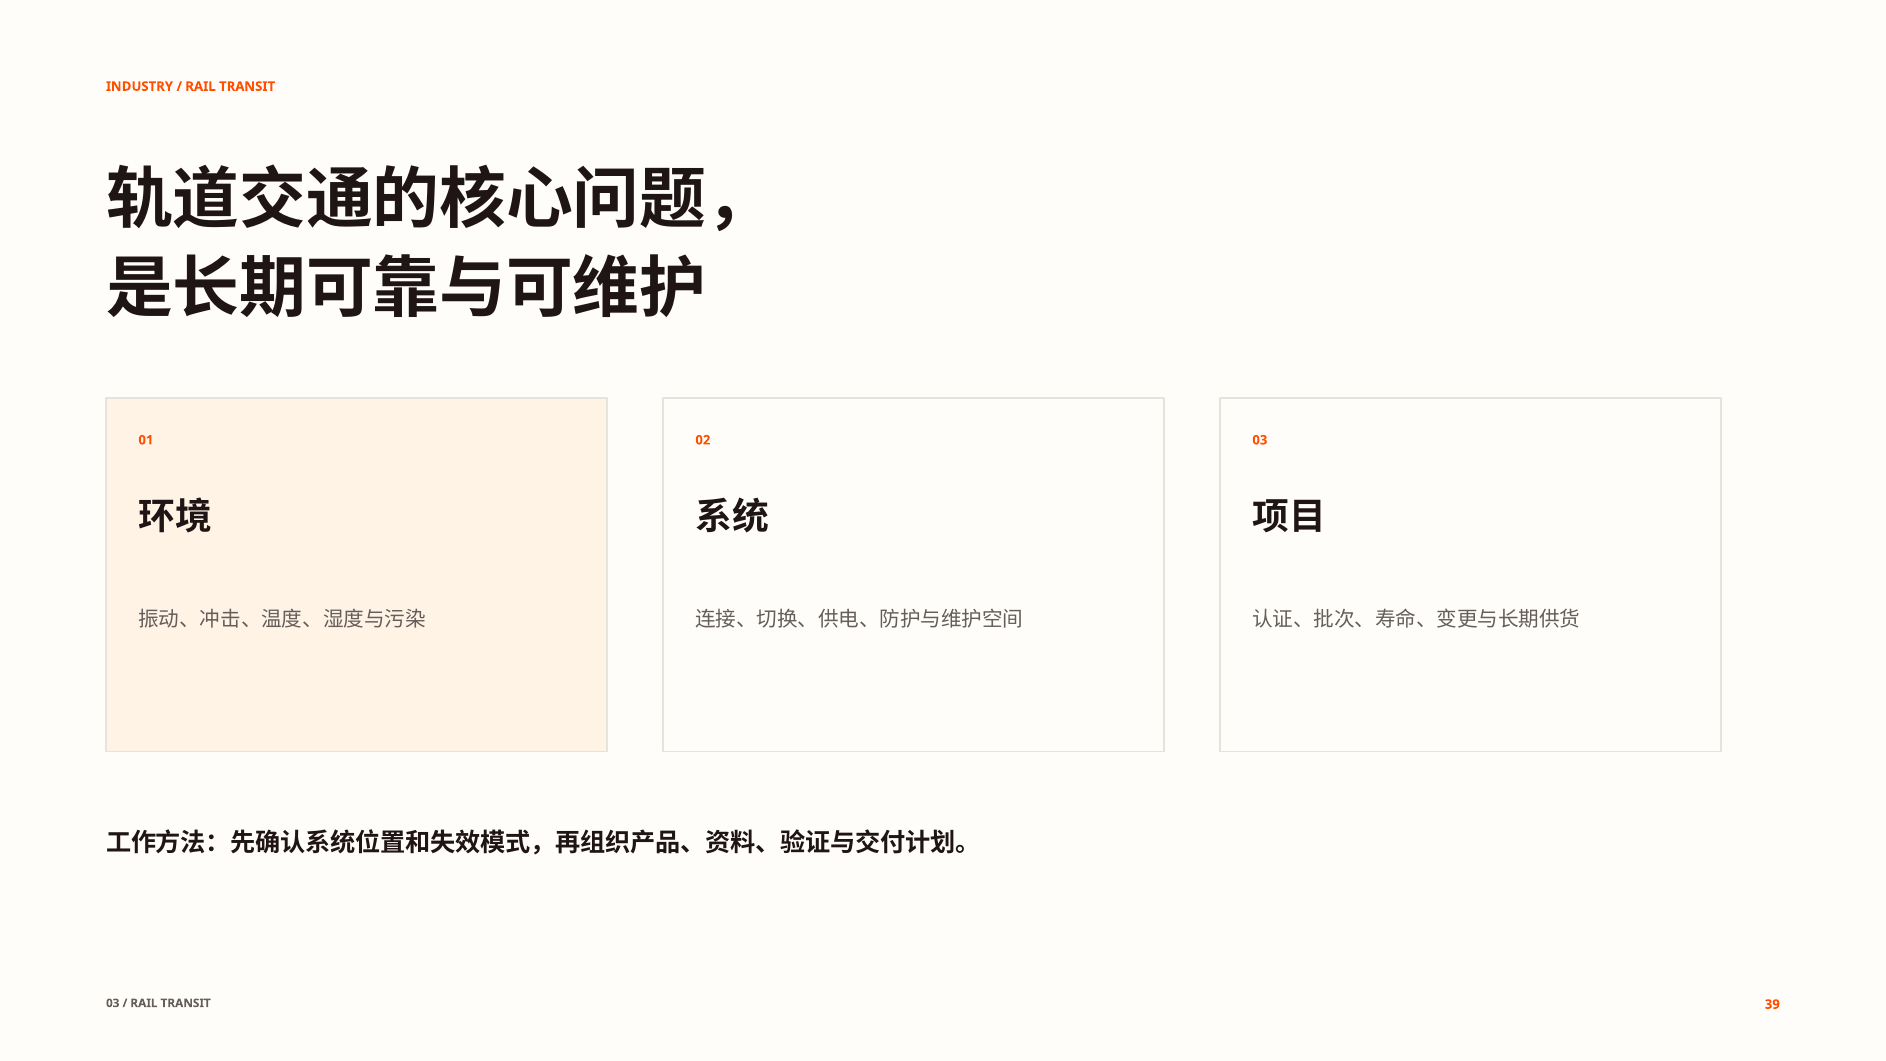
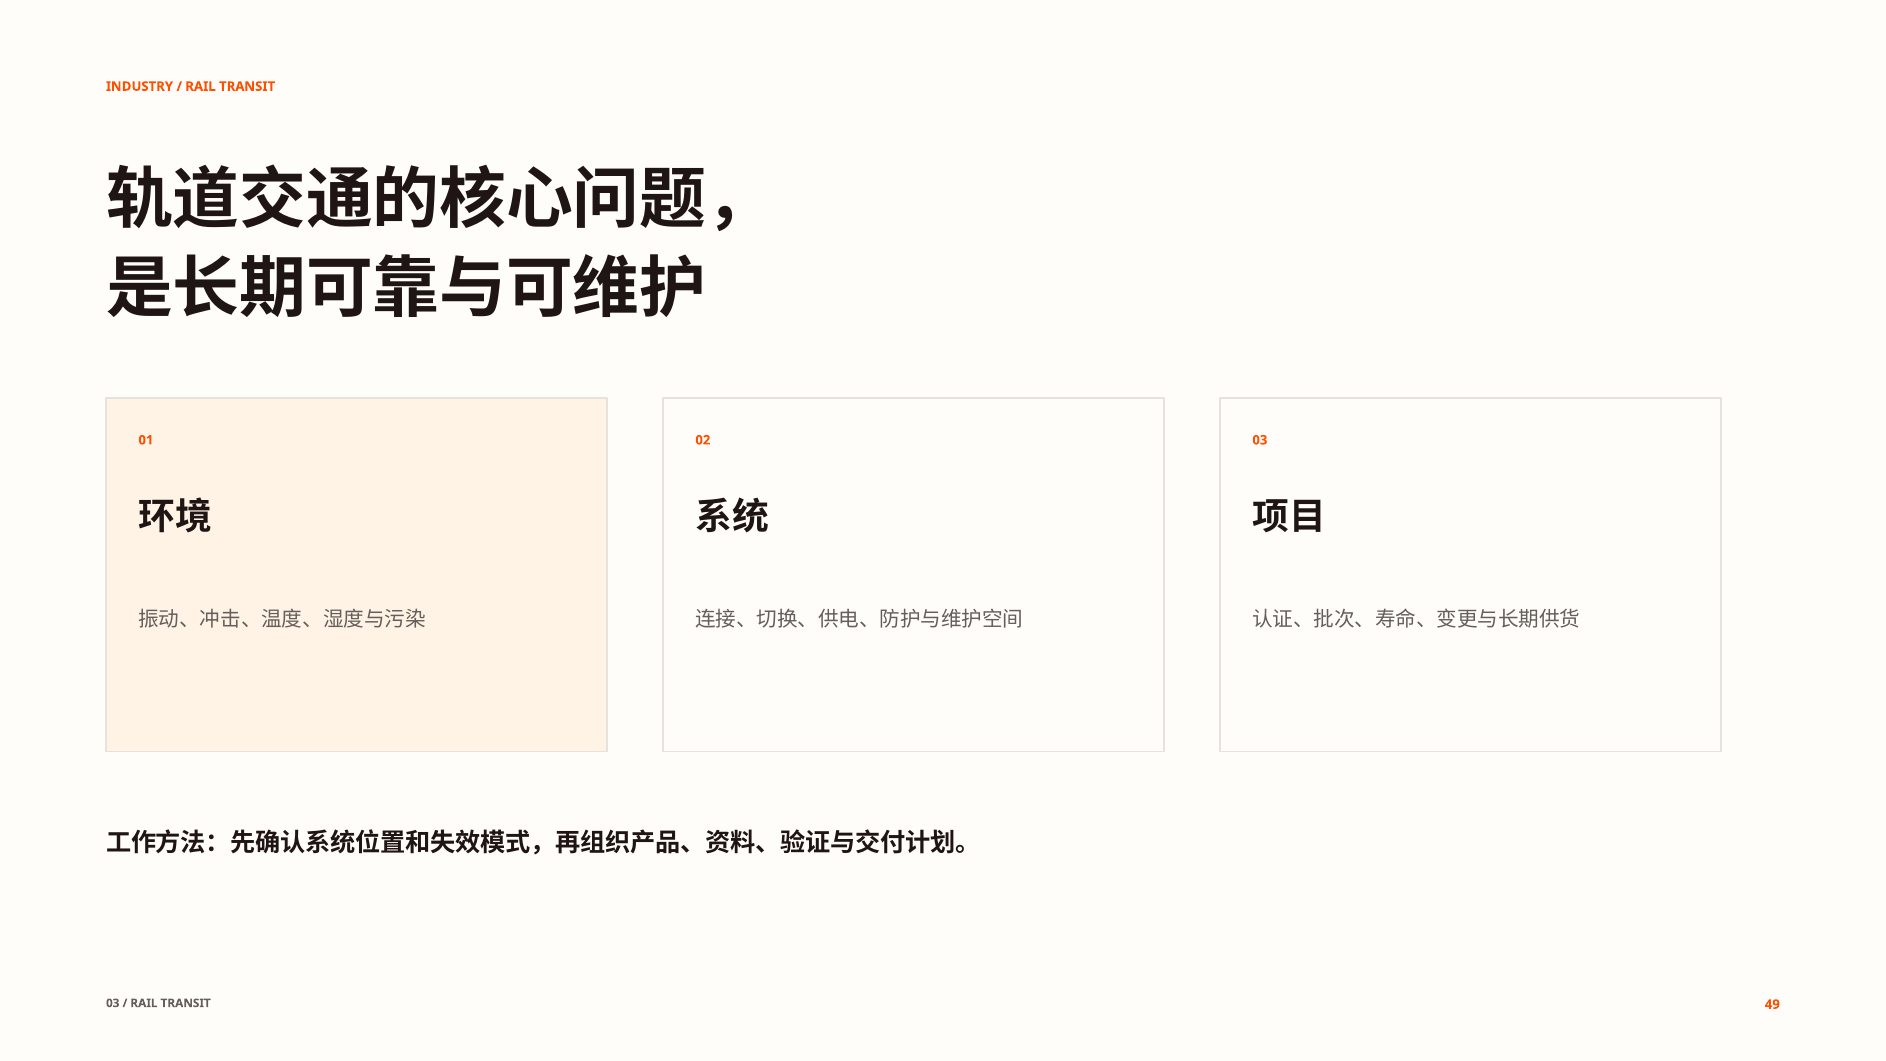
39: 39 -> 49
